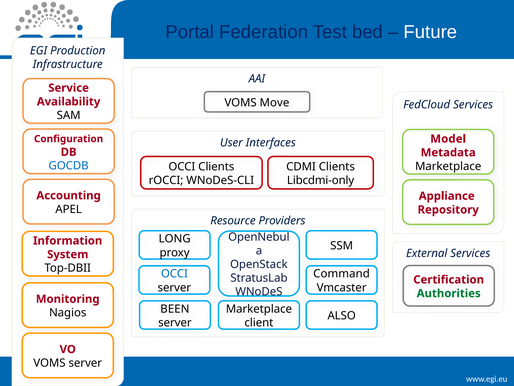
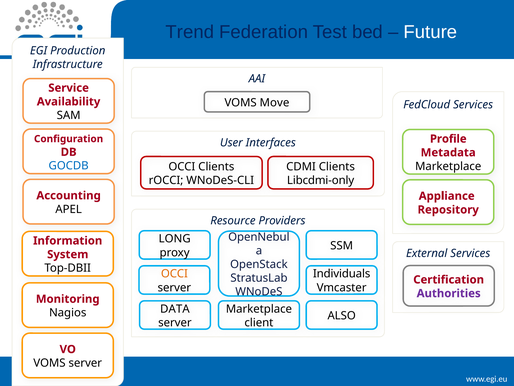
Portal: Portal -> Trend
Model: Model -> Profile
OCCI at (174, 274) colour: blue -> orange
Command: Command -> Individuals
Authorities colour: green -> purple
BEEN: BEEN -> DATA
